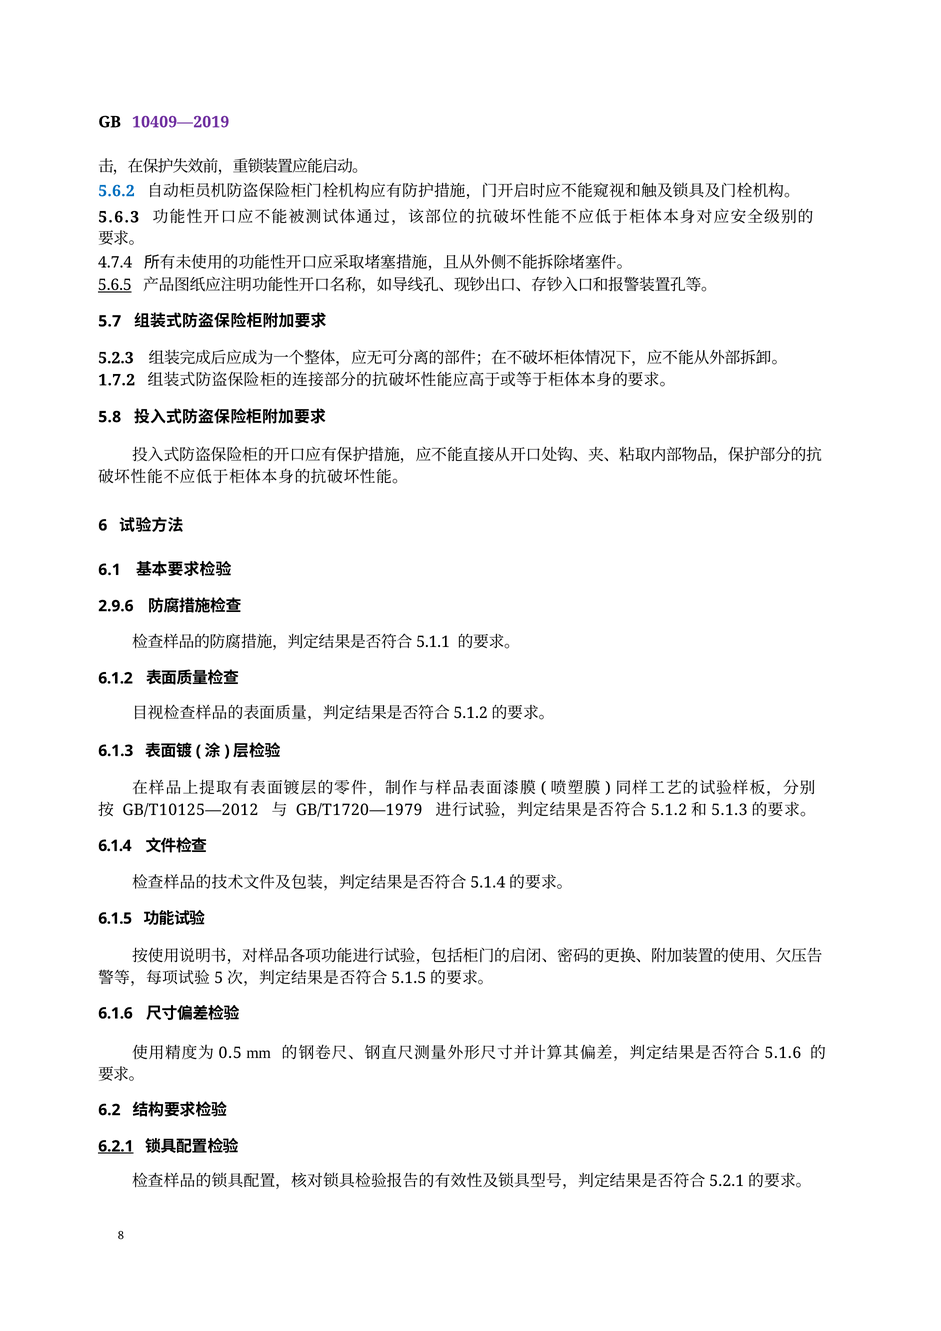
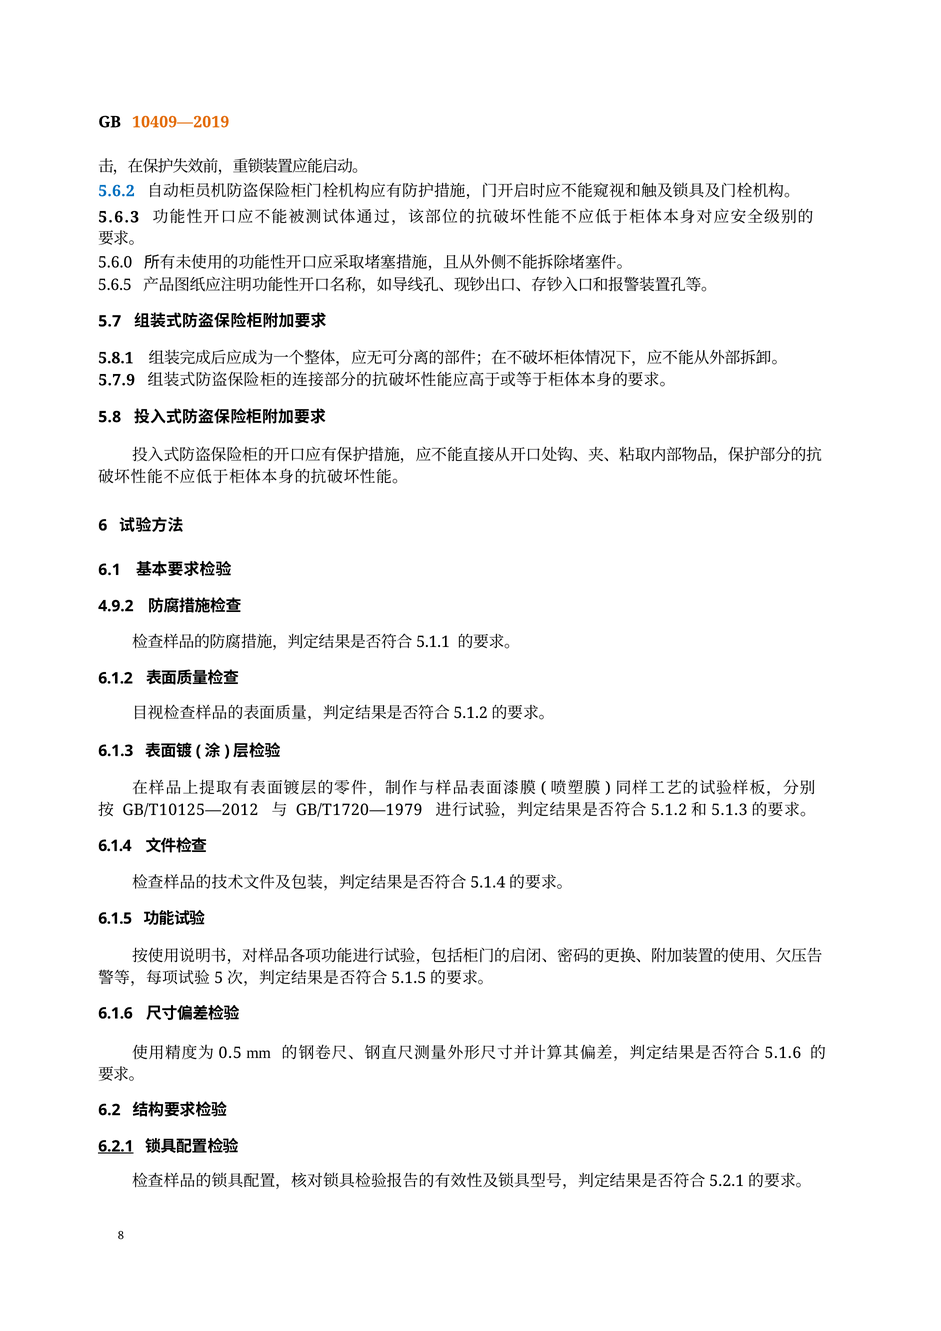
10409—2019 colour: purple -> orange
4.7.4: 4.7.4 -> 5.6.0
5.6.5 underline: present -> none
5.2.3: 5.2.3 -> 5.8.1
1.7.2: 1.7.2 -> 5.7.9
2.9.6: 2.9.6 -> 4.9.2
